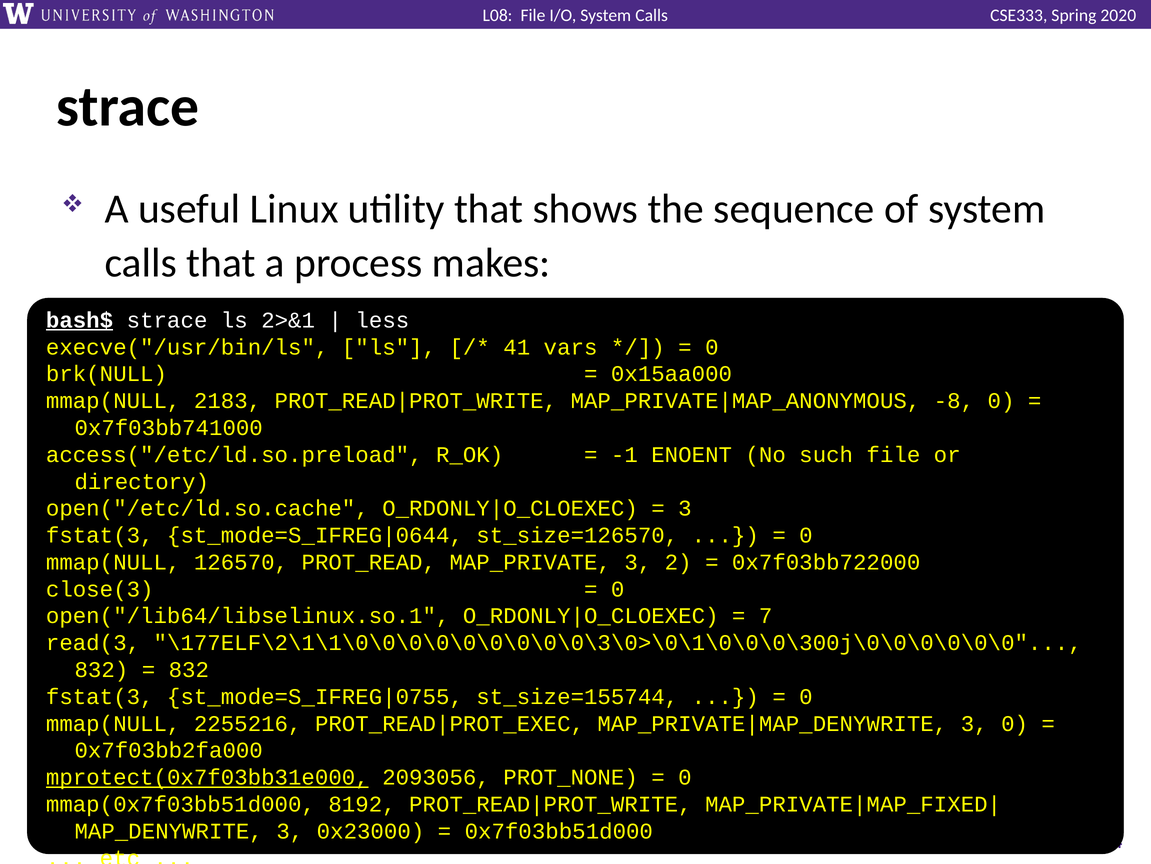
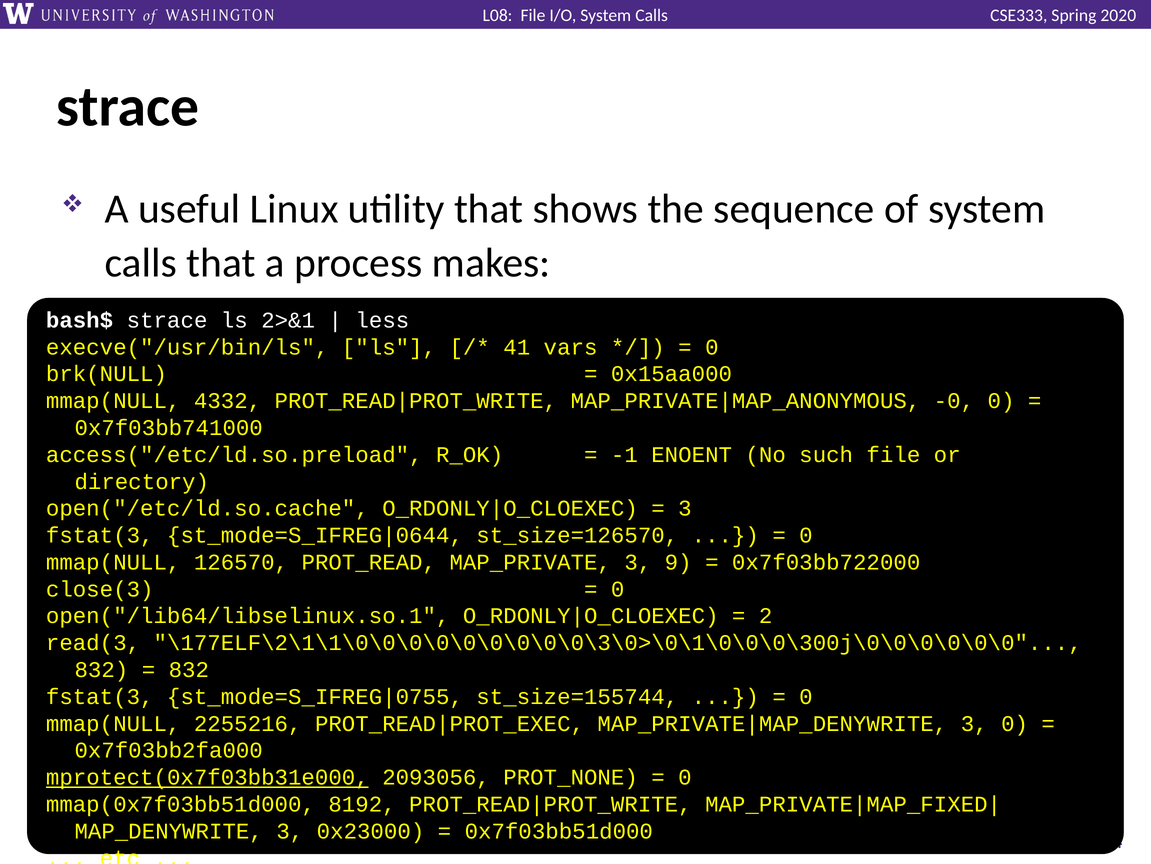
bash$ underline: present -> none
2183: 2183 -> 4332
-8: -8 -> -0
2: 2 -> 9
7: 7 -> 2
